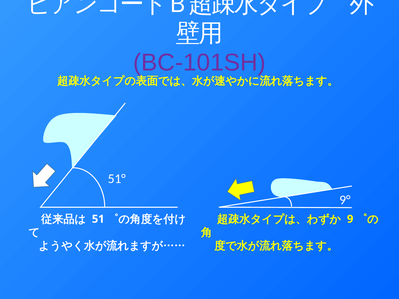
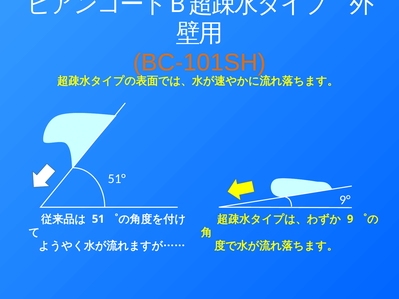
BC-101SH colour: purple -> orange
